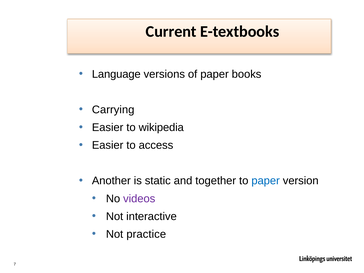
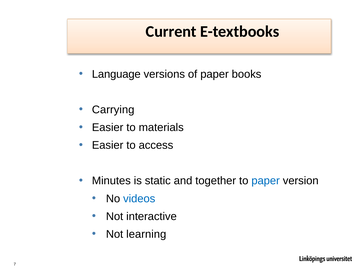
wikipedia: wikipedia -> materials
Another: Another -> Minutes
videos colour: purple -> blue
practice: practice -> learning
